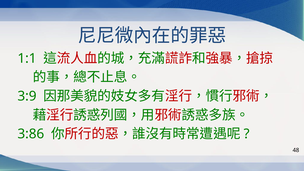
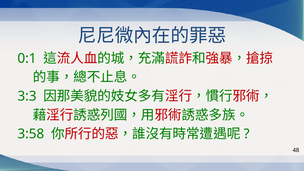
1:1: 1:1 -> 0:1
3:9: 3:9 -> 3:3
3:86: 3:86 -> 3:58
